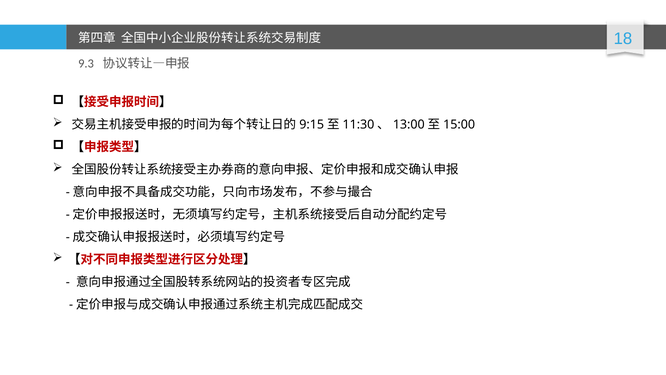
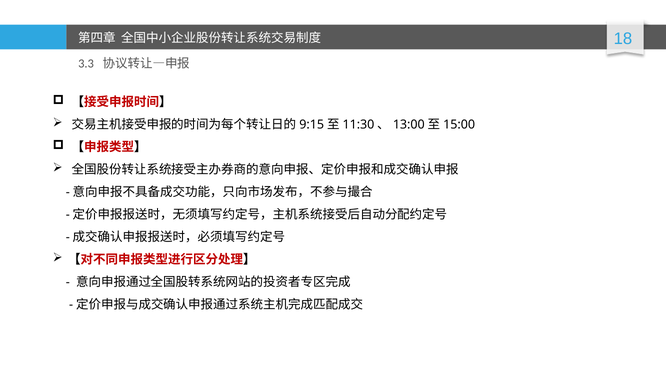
9.3: 9.3 -> 3.3
